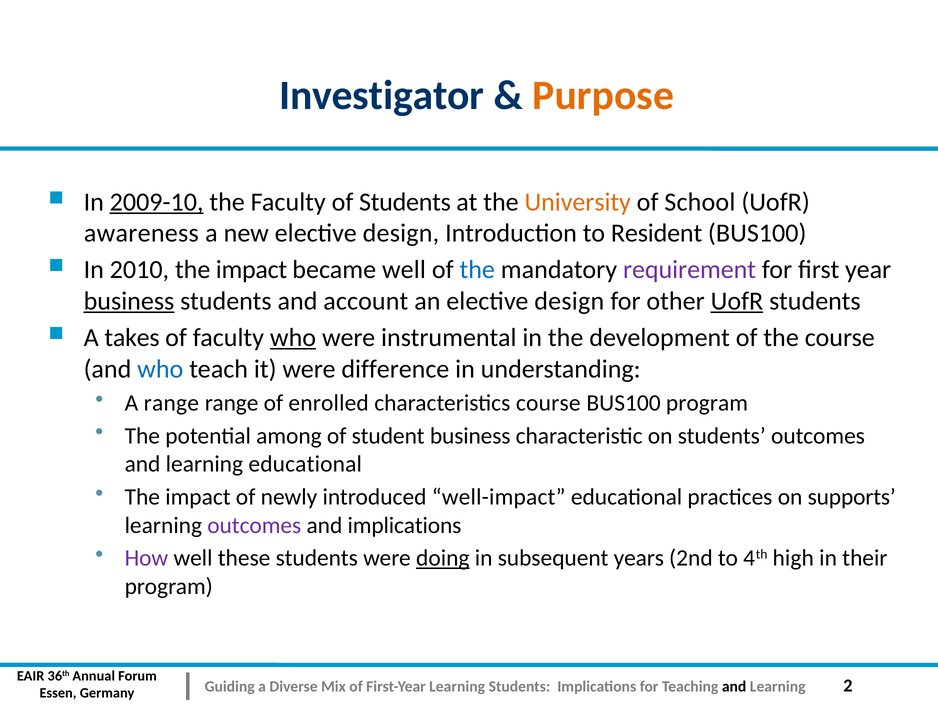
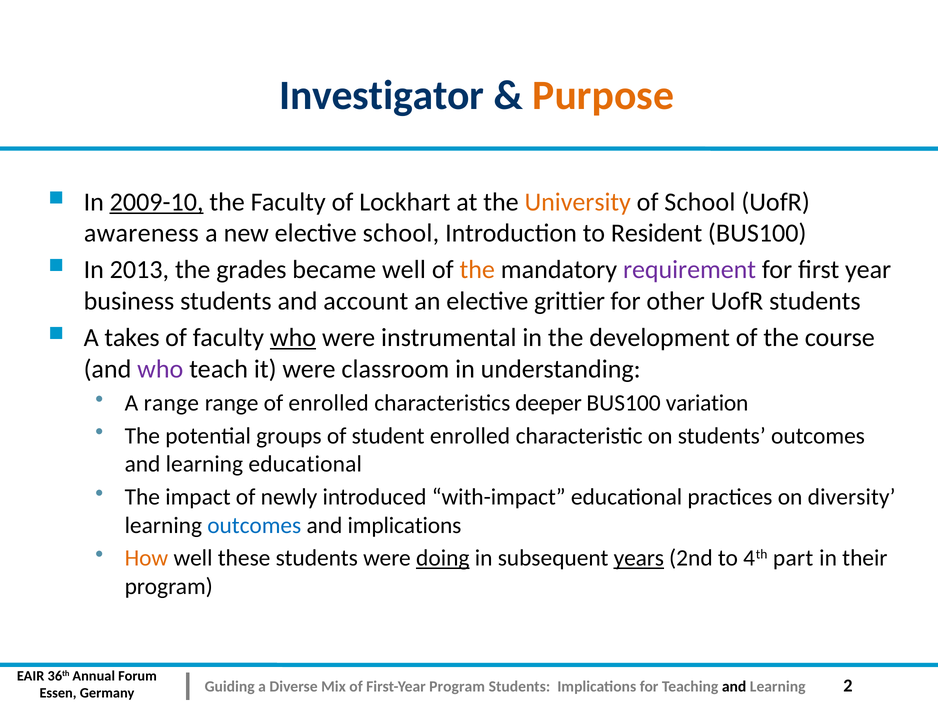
of Students: Students -> Lockhart
new elective design: design -> school
2010: 2010 -> 2013
impact at (251, 270): impact -> grades
the at (477, 270) colour: blue -> orange
business at (129, 301) underline: present -> none
an elective design: design -> grittier
UofR at (737, 301) underline: present -> none
who at (160, 369) colour: blue -> purple
difference: difference -> classroom
characteristics course: course -> deeper
BUS100 program: program -> variation
among: among -> groups
student business: business -> enrolled
well-impact: well-impact -> with-impact
supports: supports -> diversity
outcomes at (254, 525) colour: purple -> blue
How colour: purple -> orange
years underline: none -> present
high: high -> part
Learning at (457, 686): Learning -> Program
